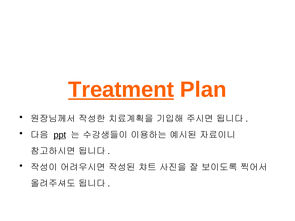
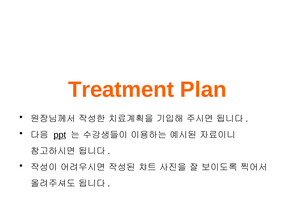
Treatment underline: present -> none
